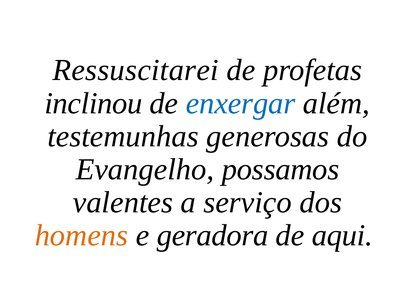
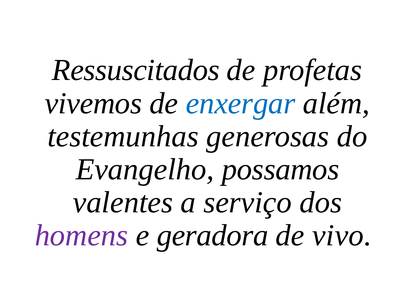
Ressuscitarei: Ressuscitarei -> Ressuscitados
inclinou: inclinou -> vivemos
homens colour: orange -> purple
aqui: aqui -> vivo
